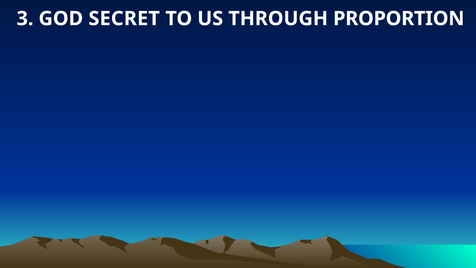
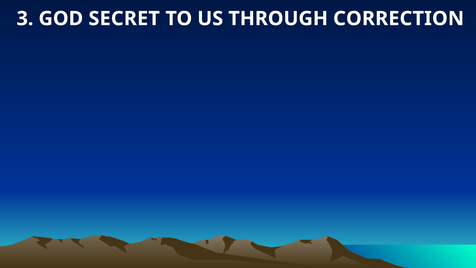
PROPORTION: PROPORTION -> CORRECTION
